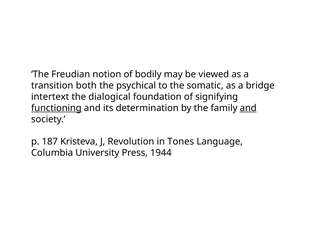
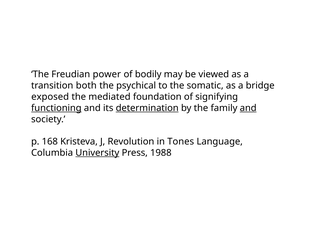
notion: notion -> power
intertext: intertext -> exposed
dialogical: dialogical -> mediated
determination underline: none -> present
187: 187 -> 168
University underline: none -> present
1944: 1944 -> 1988
